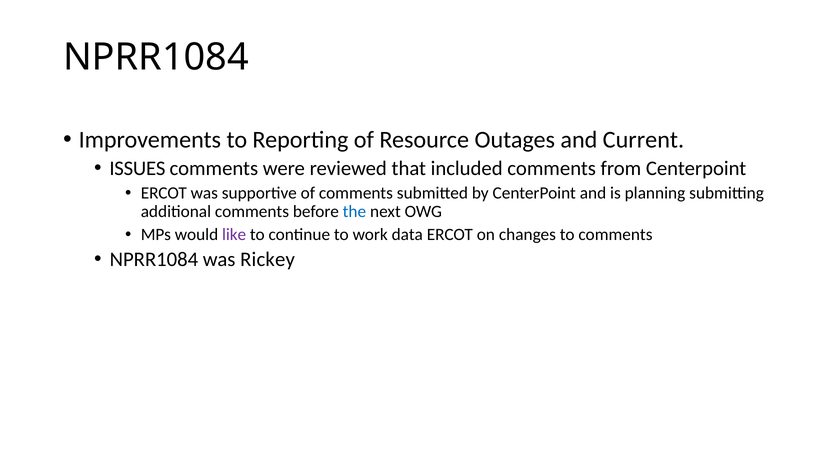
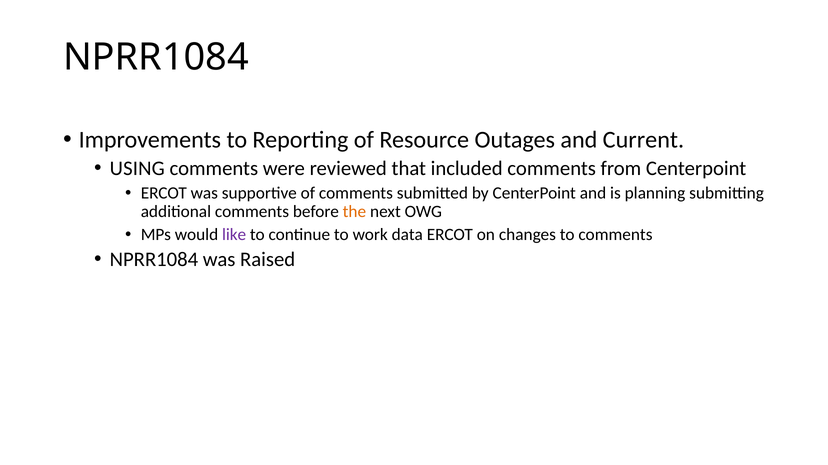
ISSUES: ISSUES -> USING
the colour: blue -> orange
Rickey: Rickey -> Raised
